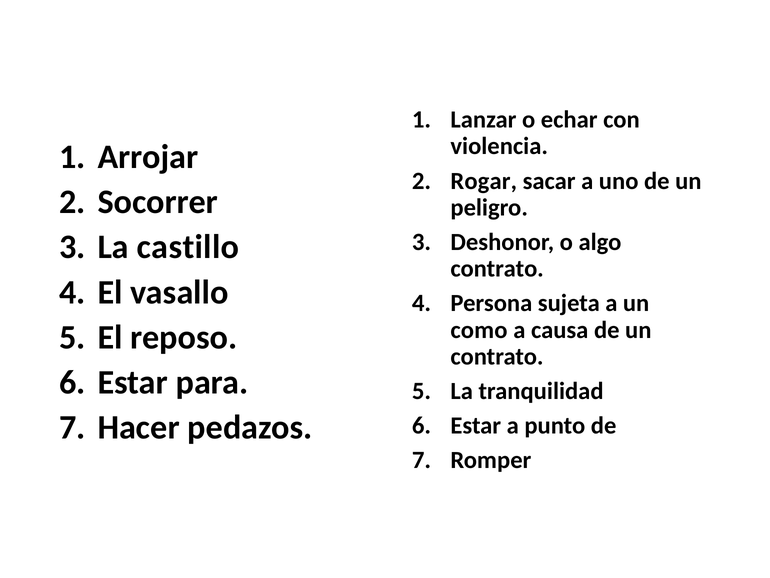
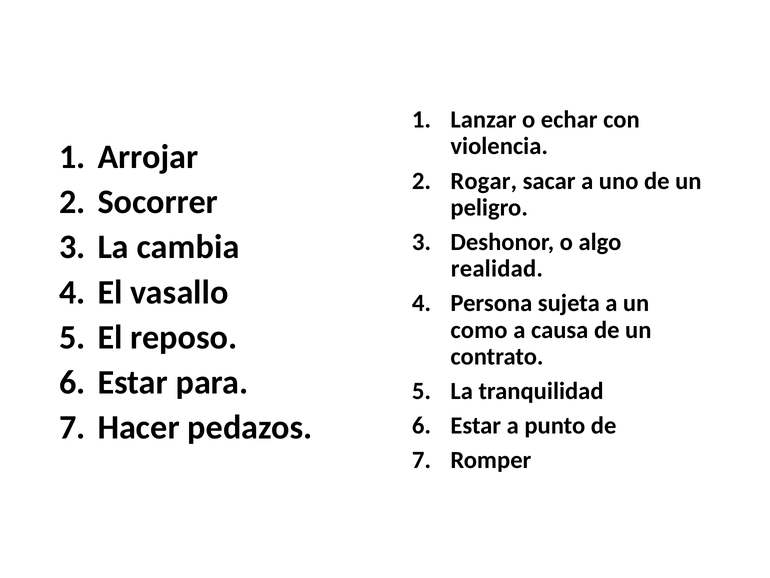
castillo: castillo -> cambia
contrato at (497, 269): contrato -> realidad
